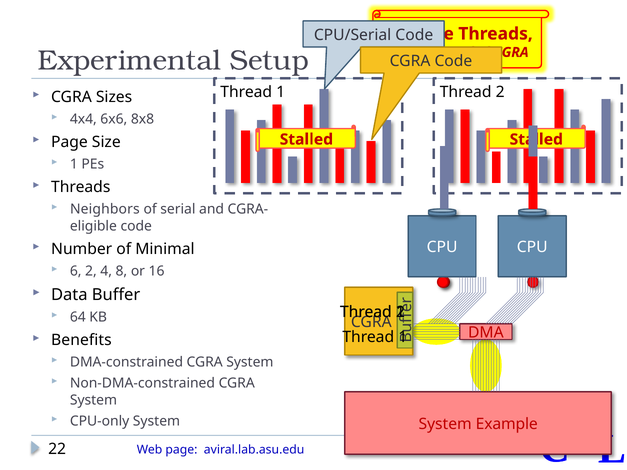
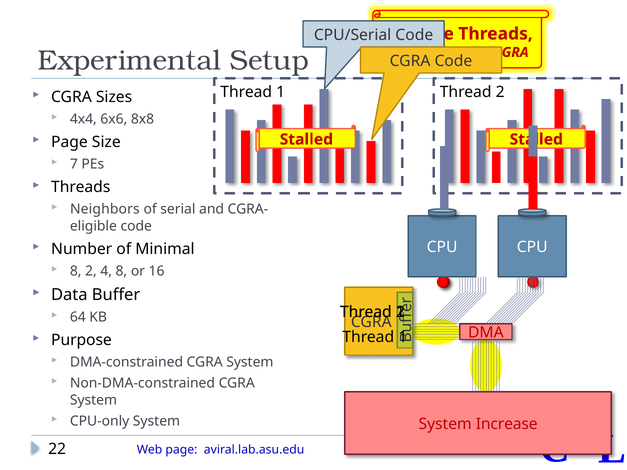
1 at (74, 164): 1 -> 7
6 at (76, 271): 6 -> 8
Benefits: Benefits -> Purpose
Example: Example -> Increase
